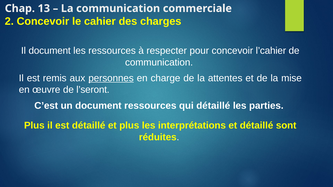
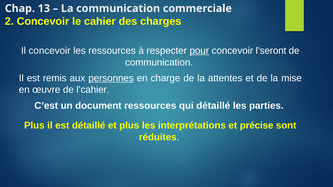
Il document: document -> concevoir
pour underline: none -> present
l’cahier: l’cahier -> l’seront
l’seront: l’seront -> l’cahier
et détaillé: détaillé -> précise
